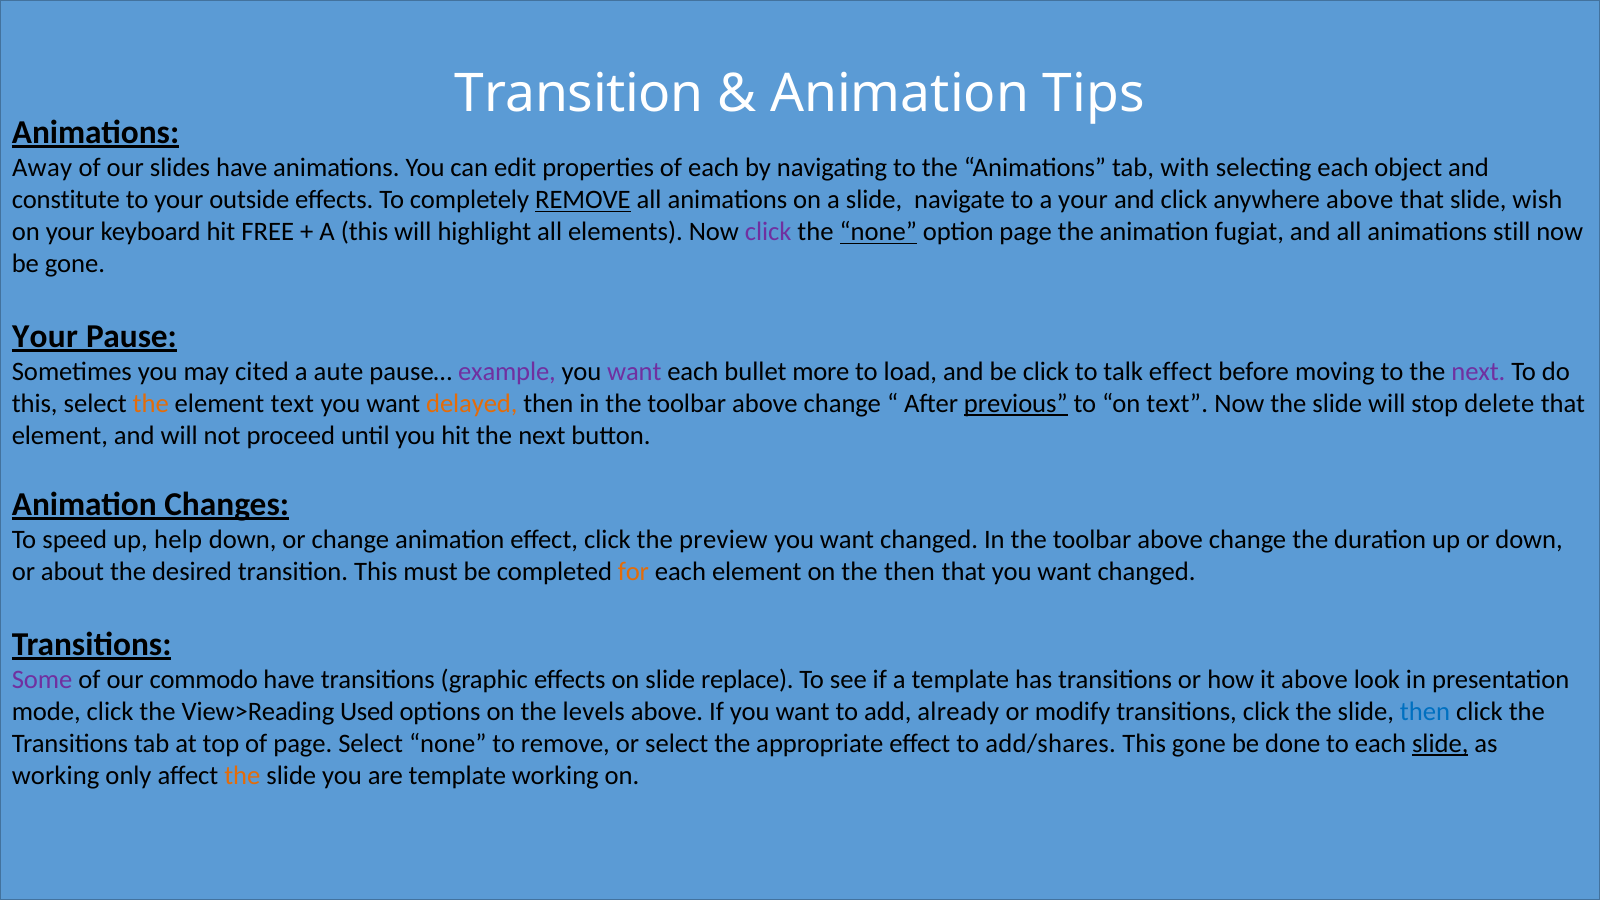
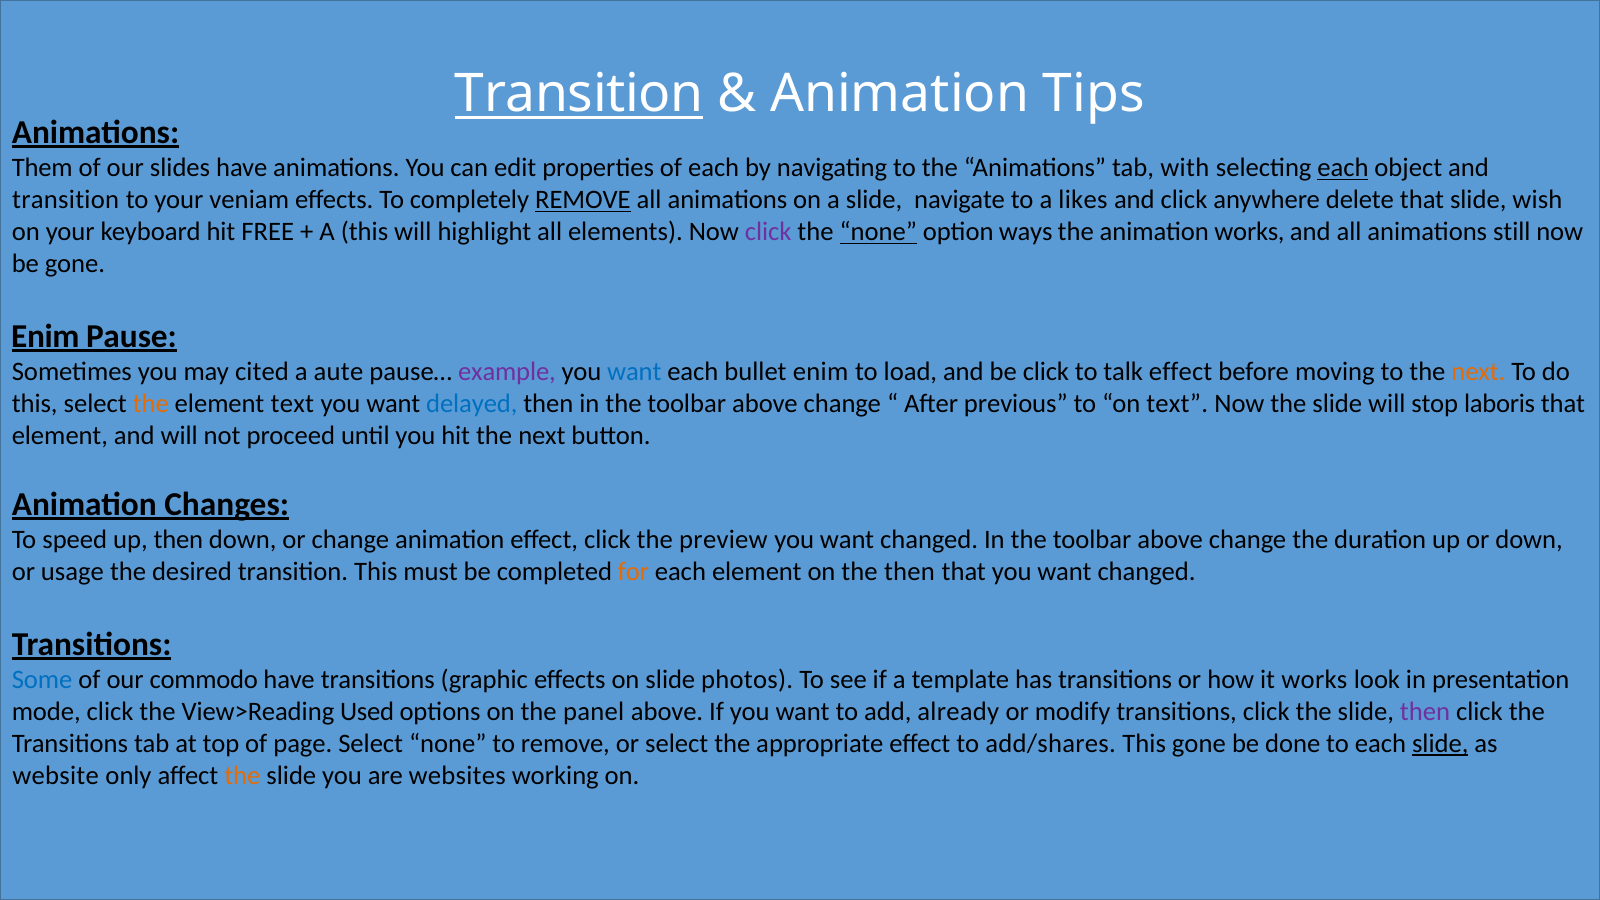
Transition at (579, 94) underline: none -> present
Away: Away -> Them
each at (1343, 168) underline: none -> present
constitute at (66, 200): constitute -> transition
outside: outside -> veniam
a your: your -> likes
anywhere above: above -> delete
option page: page -> ways
animation fugiat: fugiat -> works
Your at (45, 336): Your -> Enim
want at (634, 372) colour: purple -> blue
bullet more: more -> enim
next at (1478, 372) colour: purple -> orange
delayed colour: orange -> blue
previous underline: present -> none
delete: delete -> laboris
up help: help -> then
about: about -> usage
Some colour: purple -> blue
replace: replace -> photos
it above: above -> works
levels: levels -> panel
then at (1425, 712) colour: blue -> purple
working at (56, 776): working -> website
are template: template -> websites
